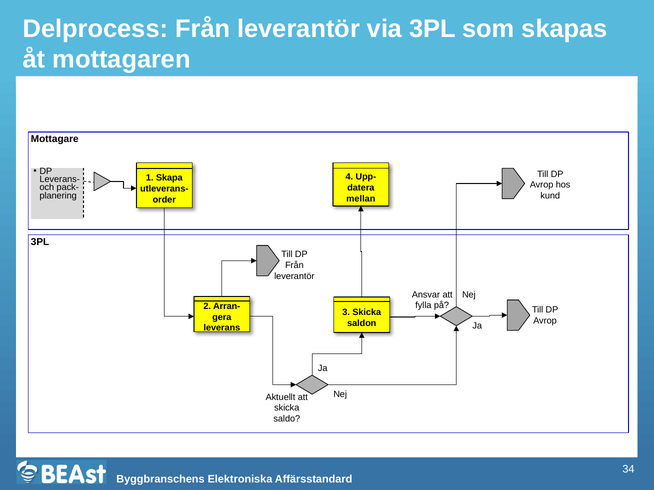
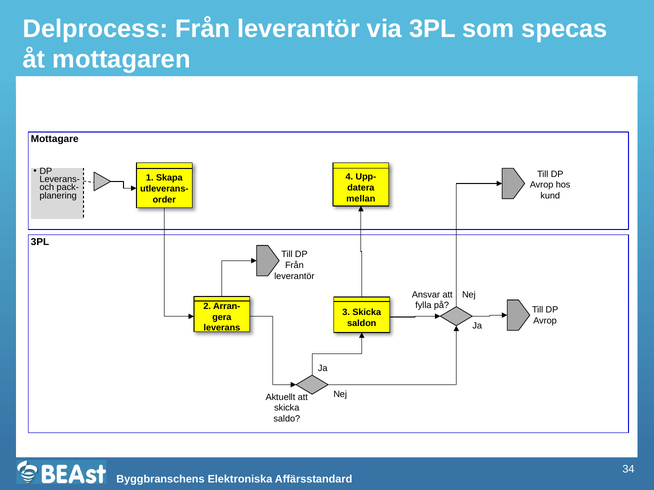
skapas: skapas -> specas
